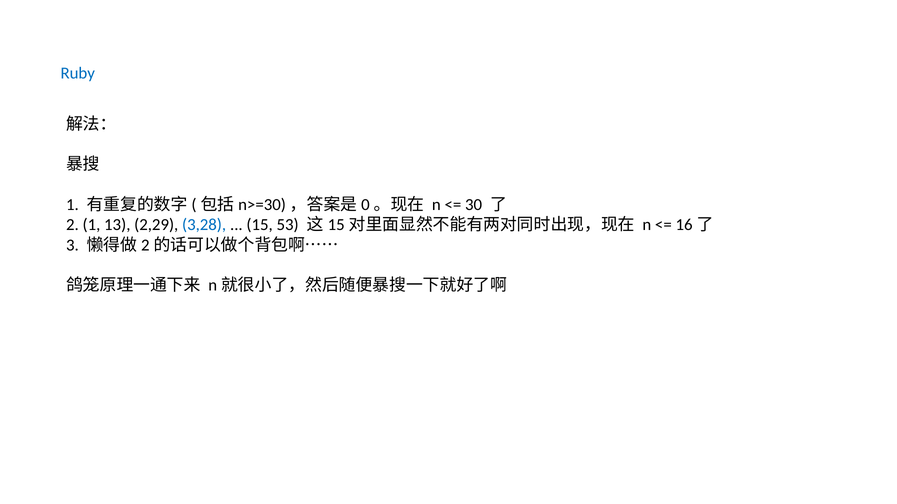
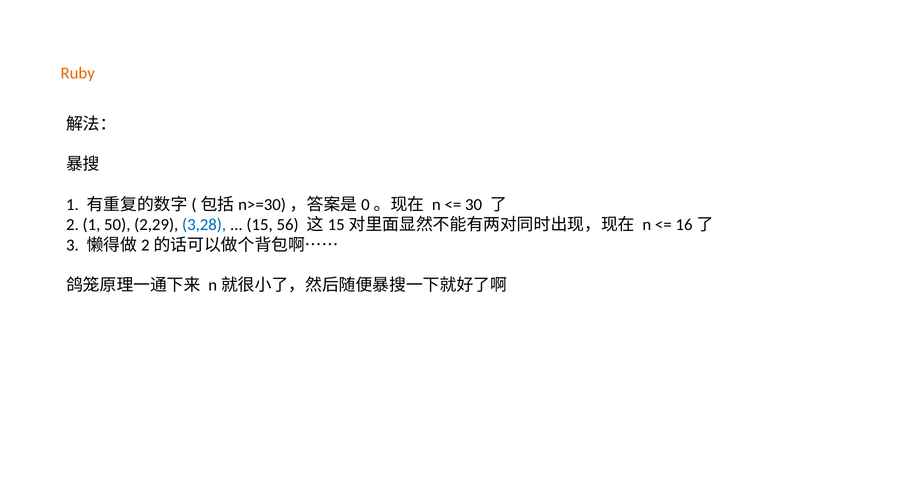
Ruby colour: blue -> orange
13: 13 -> 50
53: 53 -> 56
